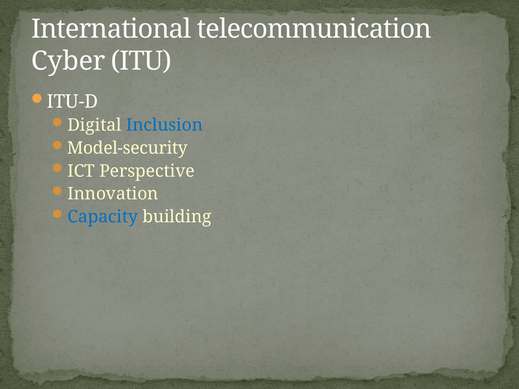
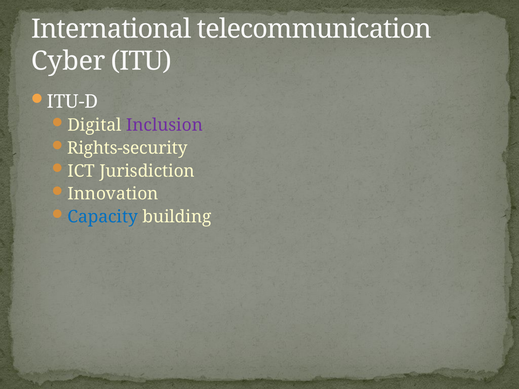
Inclusion colour: blue -> purple
Model-security: Model-security -> Rights-security
Perspective: Perspective -> Jurisdiction
